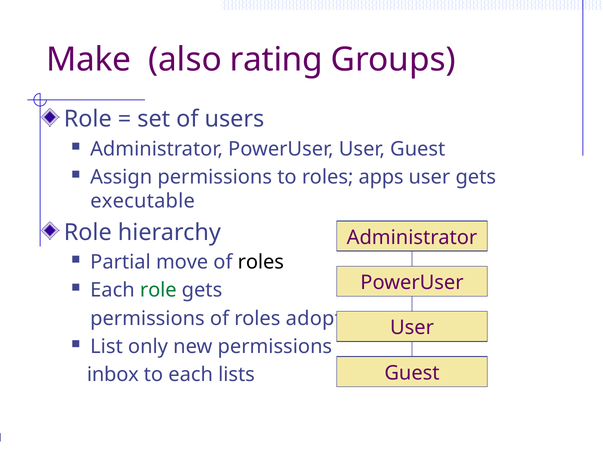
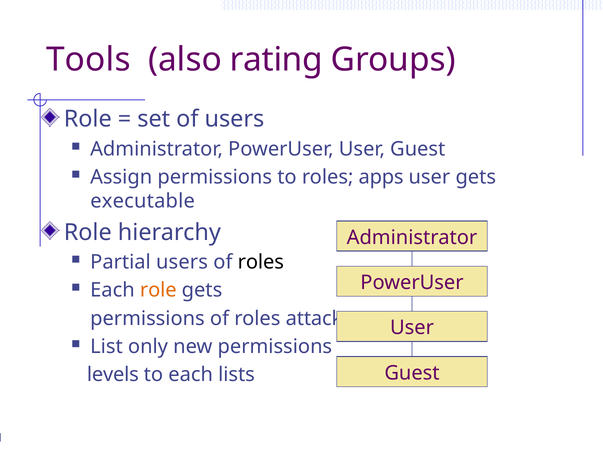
Make: Make -> Tools
Partial move: move -> users
role at (158, 291) colour: green -> orange
adopt: adopt -> attack
inbox: inbox -> levels
